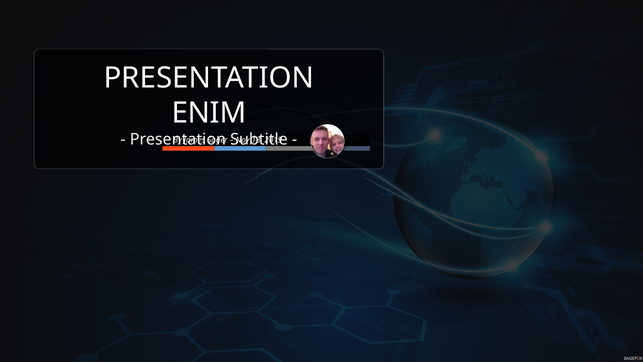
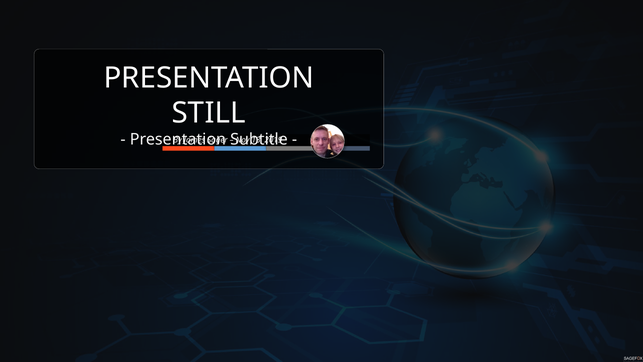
ENIM: ENIM -> STILL
